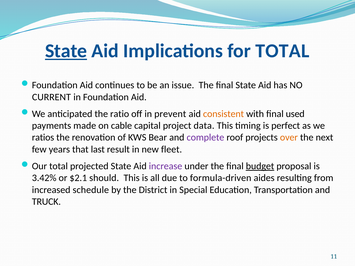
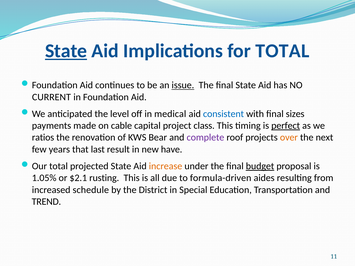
issue underline: none -> present
ratio: ratio -> level
prevent: prevent -> medical
consistent colour: orange -> blue
used: used -> sizes
data: data -> class
perfect underline: none -> present
fleet: fleet -> have
increase colour: purple -> orange
3.42%: 3.42% -> 1.05%
should: should -> rusting
TRUCK: TRUCK -> TREND
